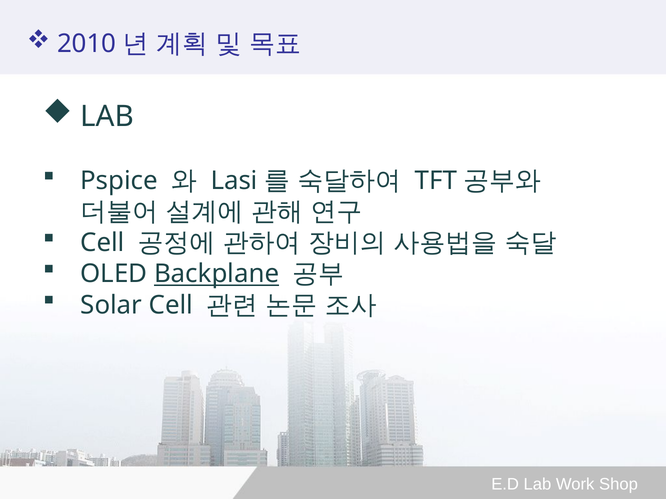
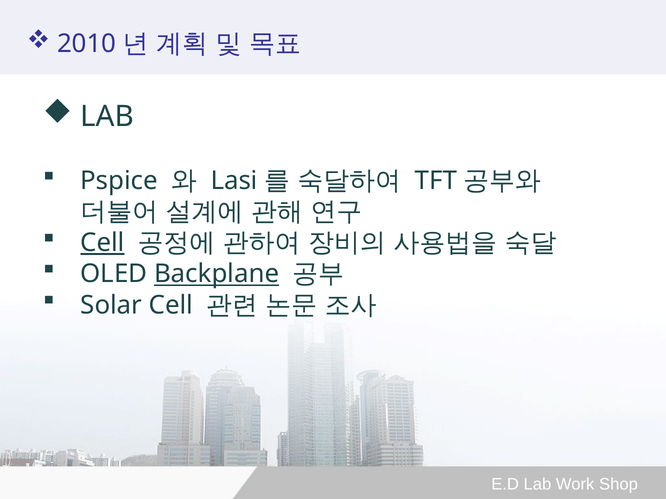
Cell at (103, 243) underline: none -> present
